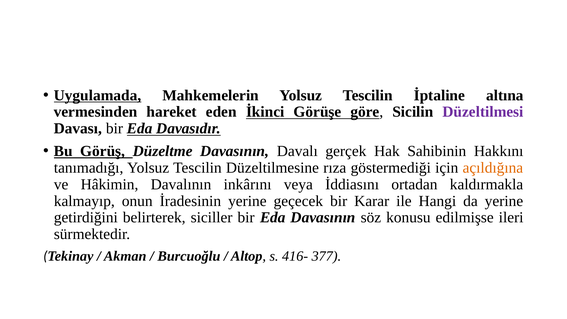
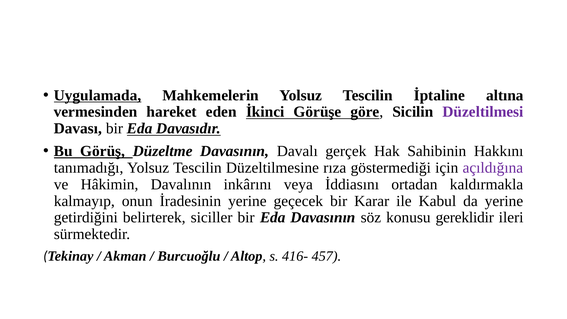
açıldığına colour: orange -> purple
Hangi: Hangi -> Kabul
edilmişse: edilmişse -> gereklidir
377: 377 -> 457
